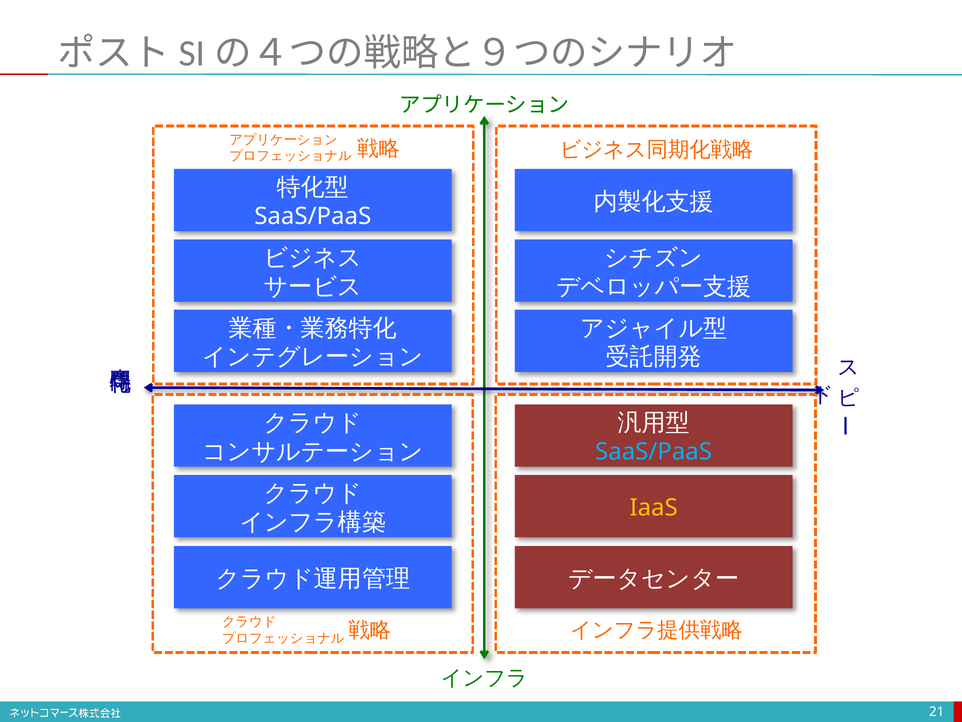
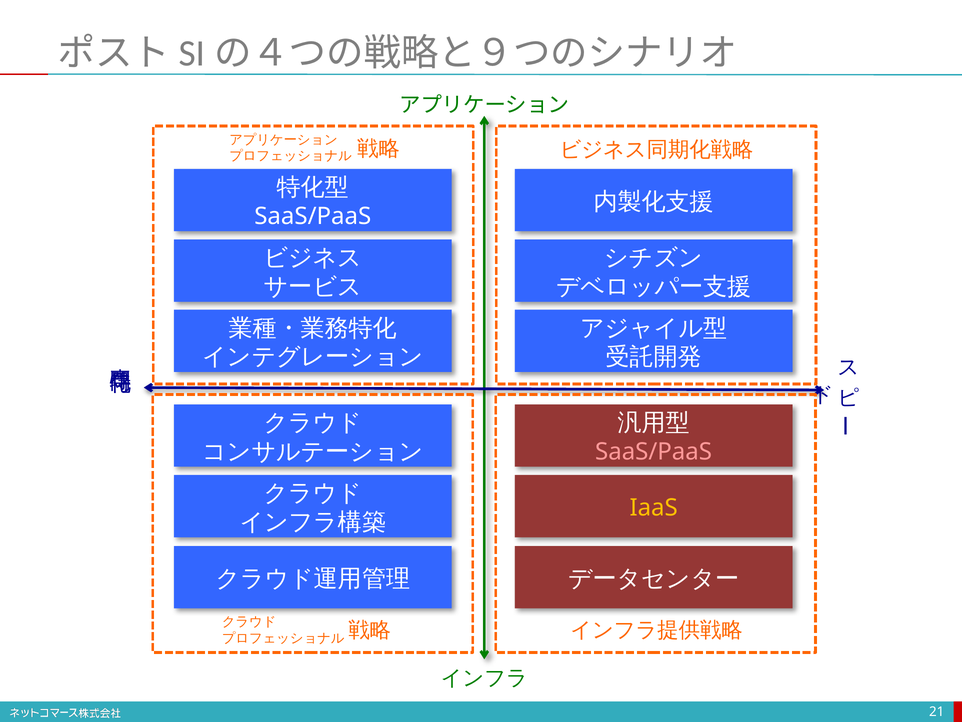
SaaS/PaaS at (654, 451) colour: light blue -> pink
